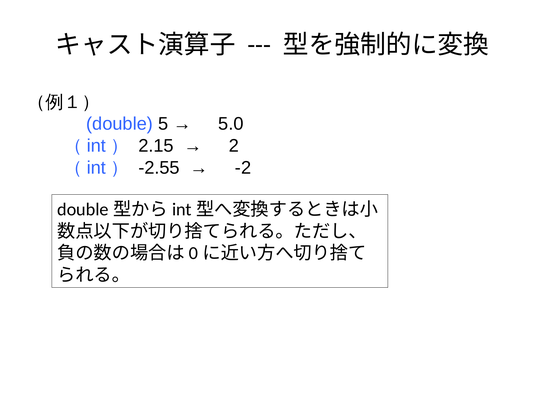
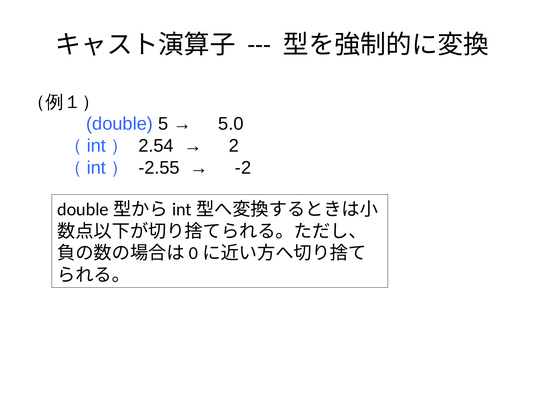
2.15: 2.15 -> 2.54
